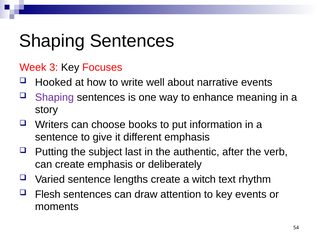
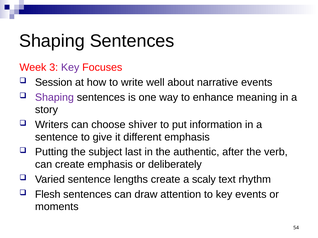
Key at (70, 67) colour: black -> purple
Hooked: Hooked -> Session
books: books -> shiver
witch: witch -> scaly
